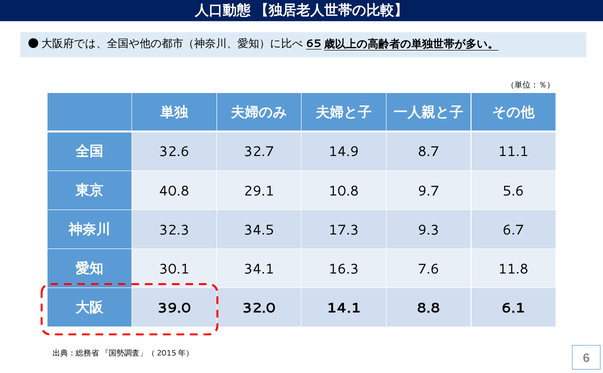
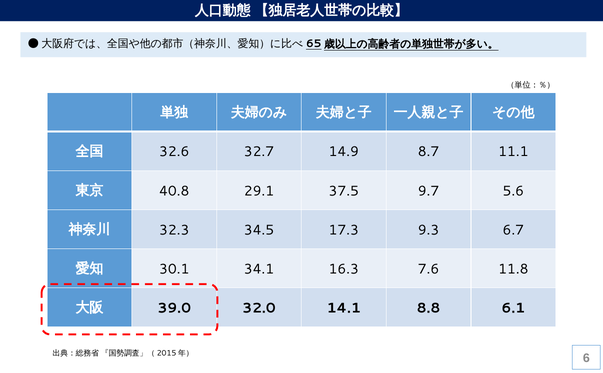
10.8: 10.8 -> 37.5
